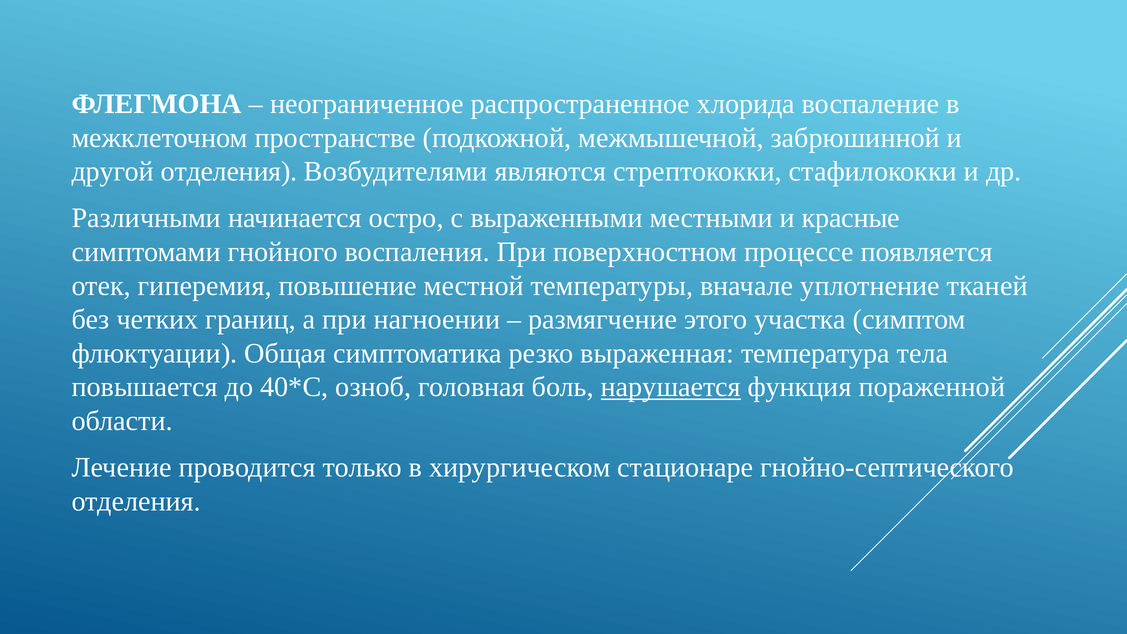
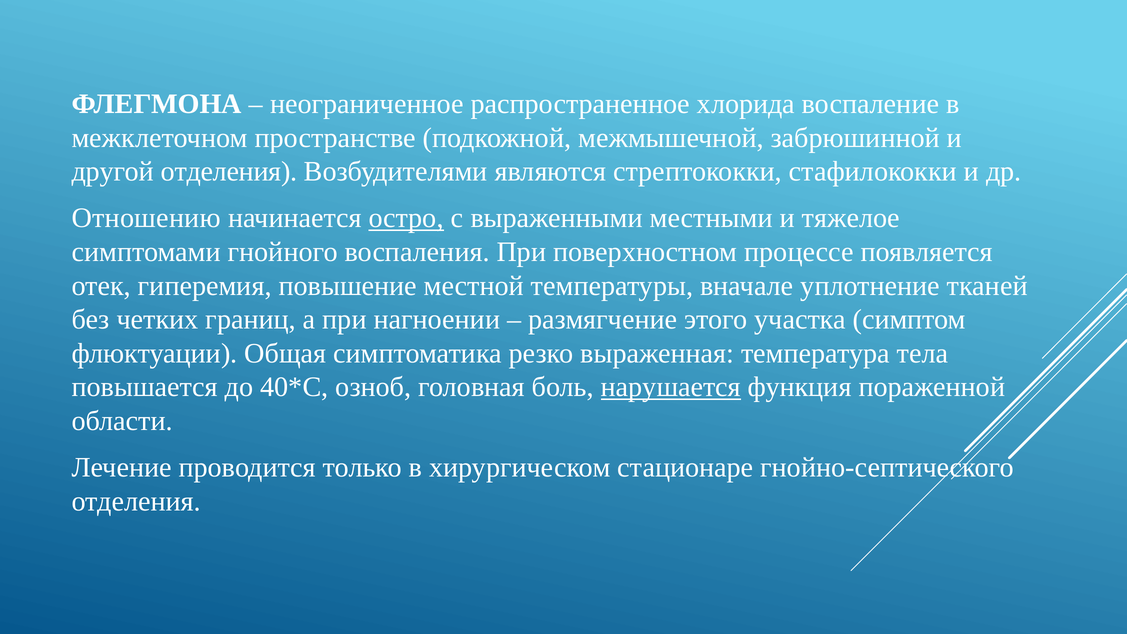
Различными: Различными -> Отношению
остро underline: none -> present
красные: красные -> тяжелое
